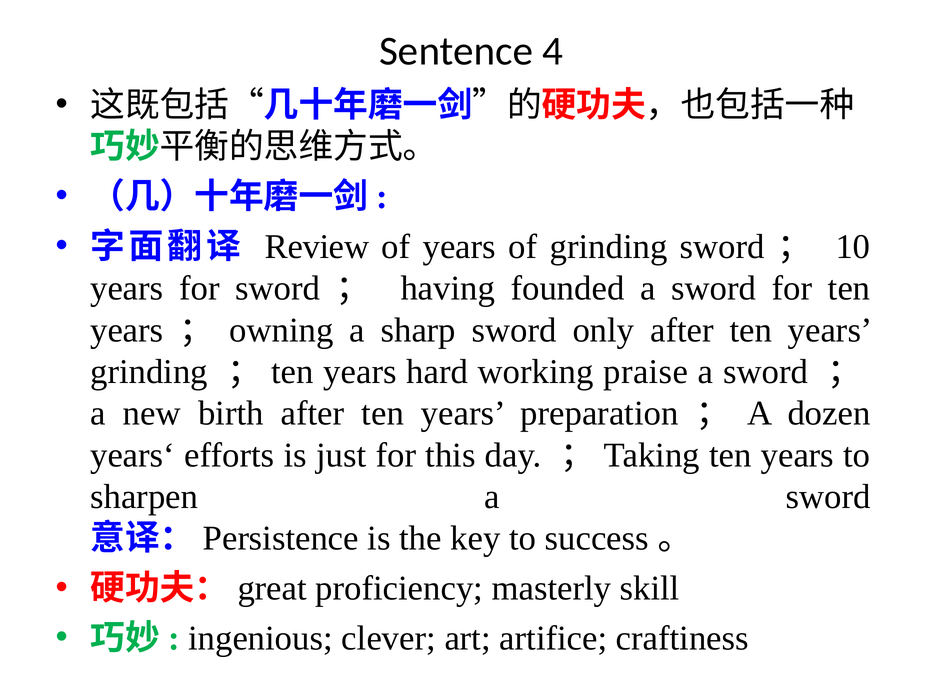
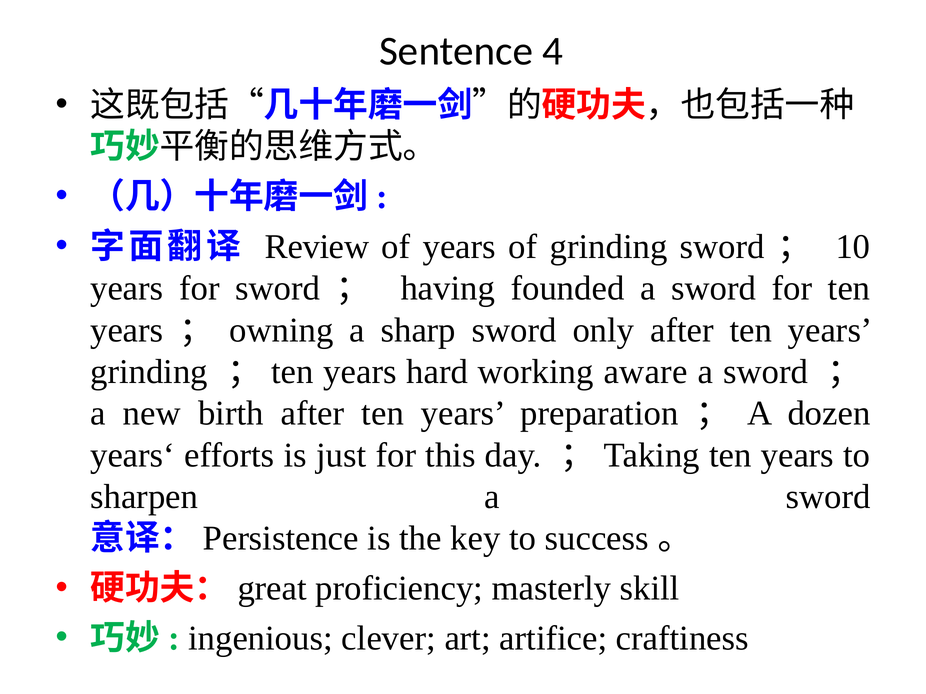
praise: praise -> aware
